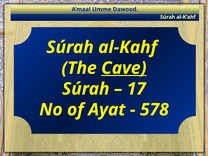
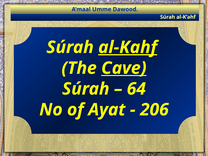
al-Kahf underline: none -> present
17: 17 -> 64
578: 578 -> 206
